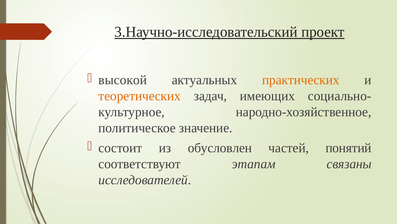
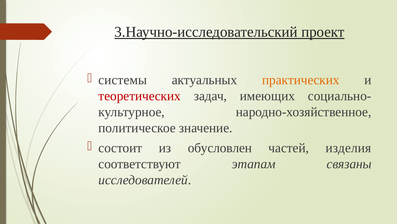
высокой: высокой -> системы
теоретических colour: orange -> red
понятий: понятий -> изделия
